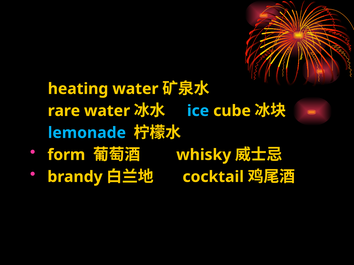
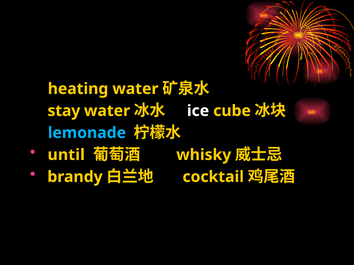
rare: rare -> stay
ice colour: light blue -> white
form: form -> until
